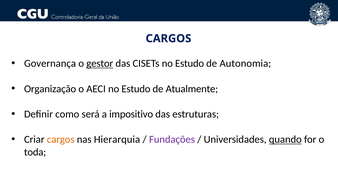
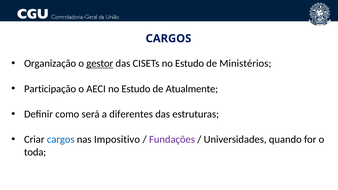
Governança: Governança -> Organização
Autonomia: Autonomia -> Ministérios
Organização: Organização -> Participação
impositivo: impositivo -> diferentes
cargos at (61, 140) colour: orange -> blue
Hierarquia: Hierarquia -> Impositivo
quando underline: present -> none
